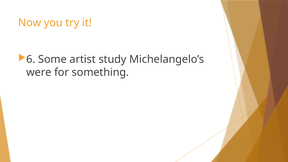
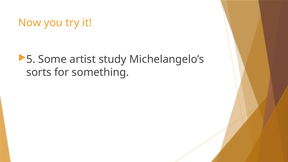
6: 6 -> 5
were: were -> sorts
